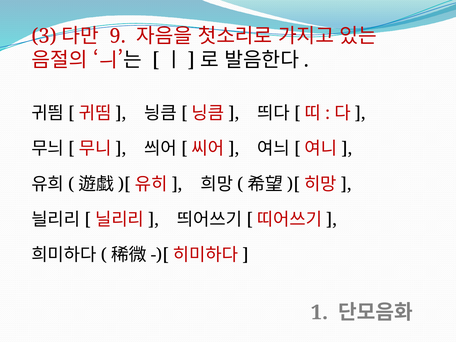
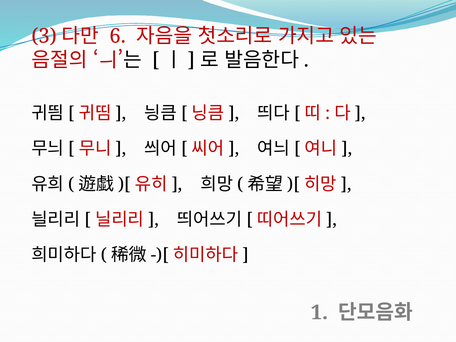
9: 9 -> 6
